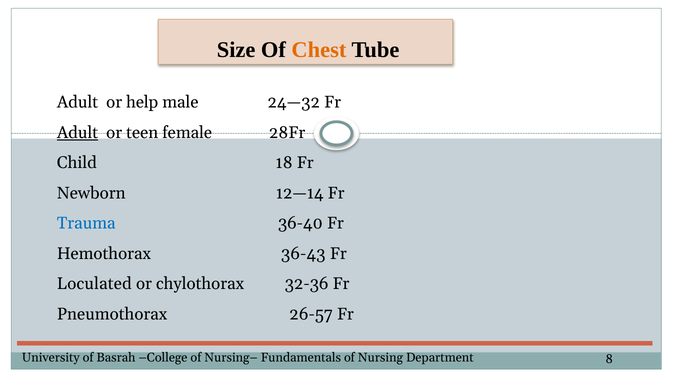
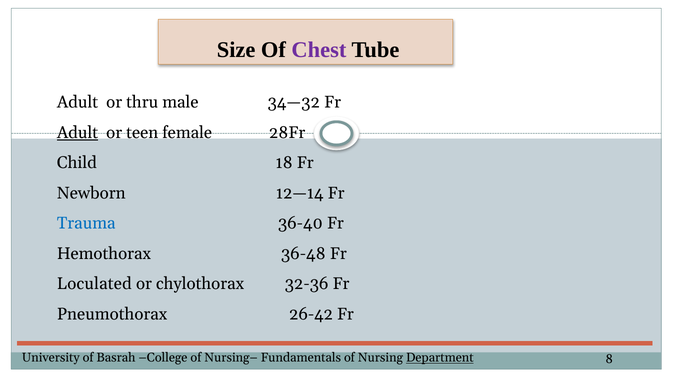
Chest colour: orange -> purple
help: help -> thru
24—32: 24—32 -> 34—32
36-43: 36-43 -> 36-48
26-57: 26-57 -> 26-42
Department underline: none -> present
